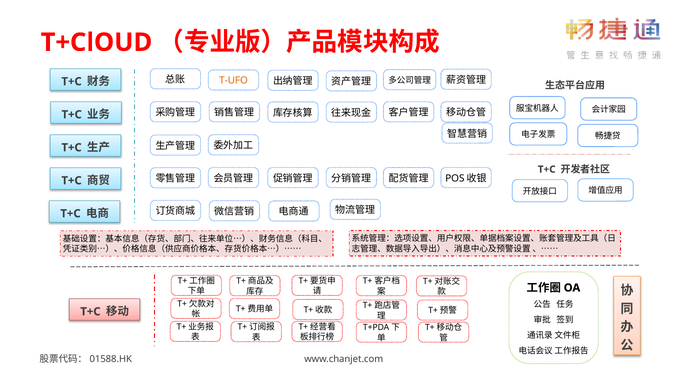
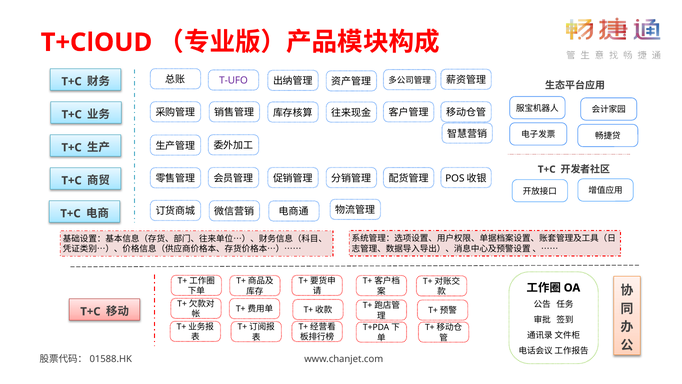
T-UFO colour: orange -> purple
